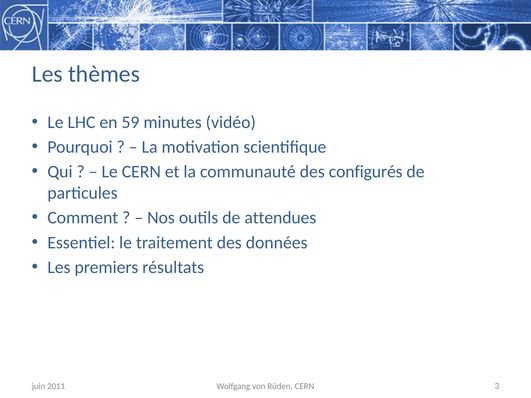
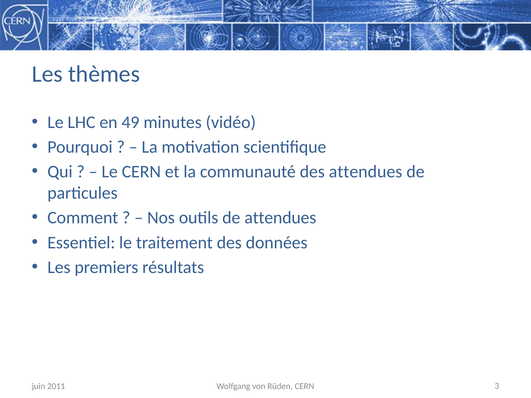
59: 59 -> 49
des configurés: configurés -> attendues
